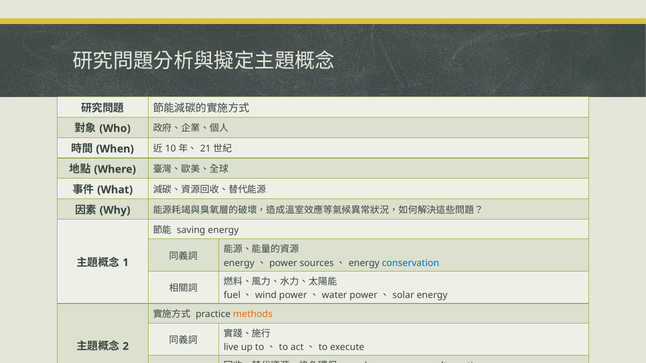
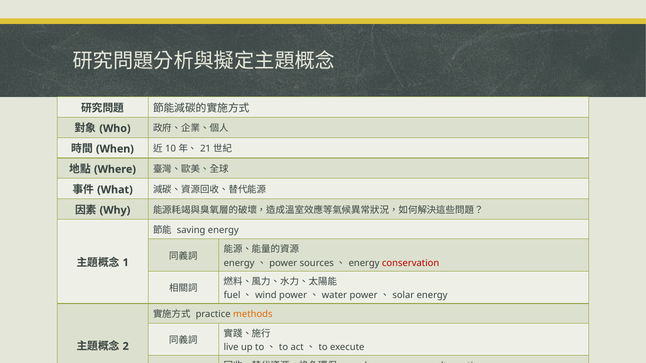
conservation colour: blue -> red
